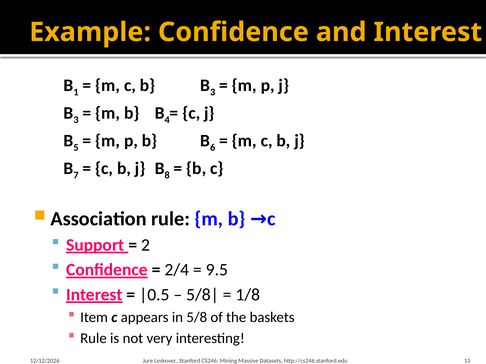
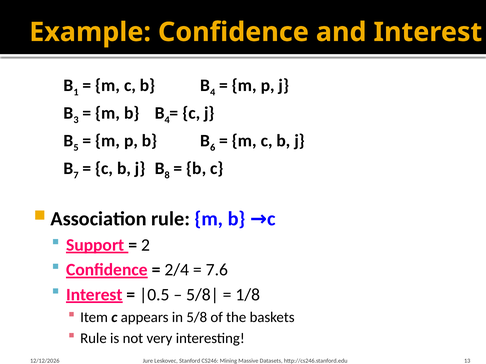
c b B 3: 3 -> 4
9.5: 9.5 -> 7.6
